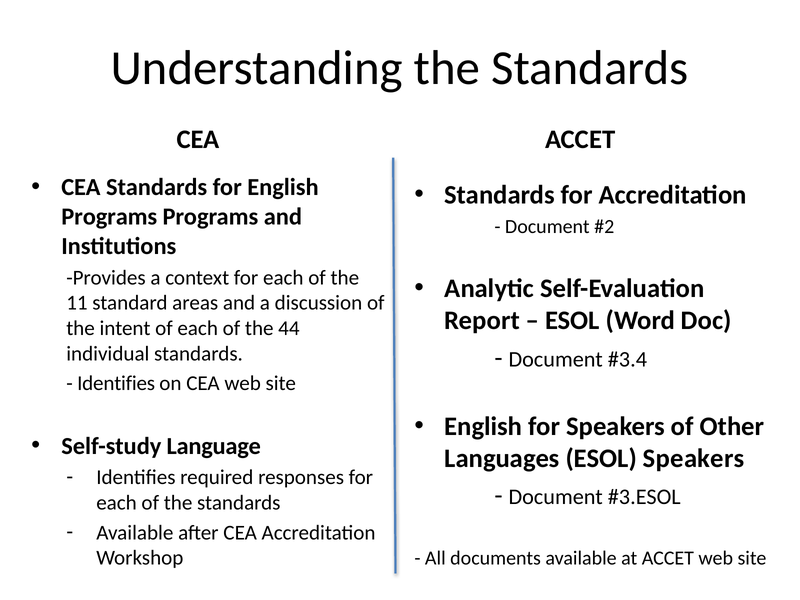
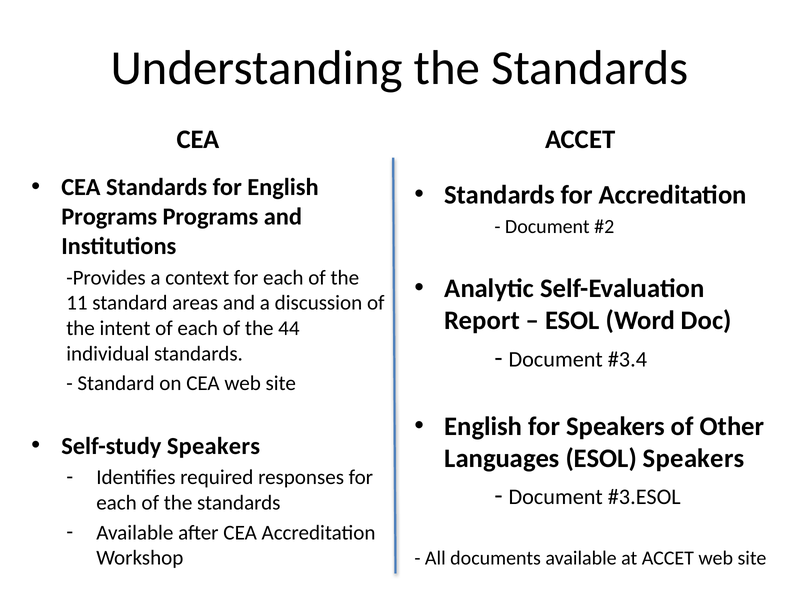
Identifies at (116, 383): Identifies -> Standard
Self-study Language: Language -> Speakers
